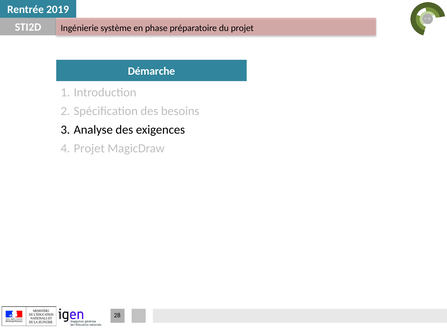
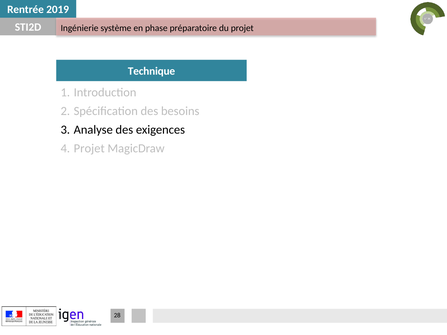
Démarche: Démarche -> Technique
